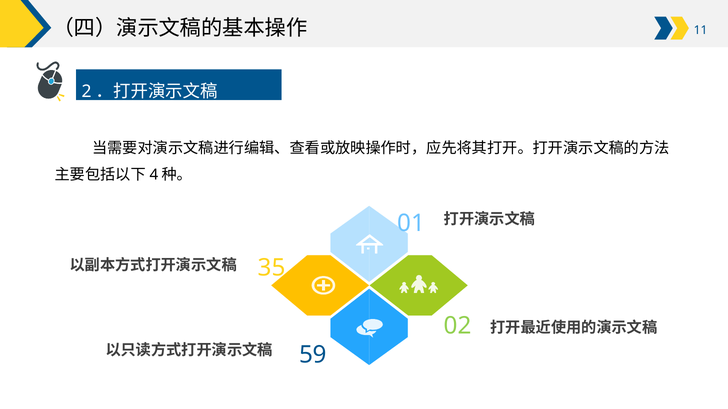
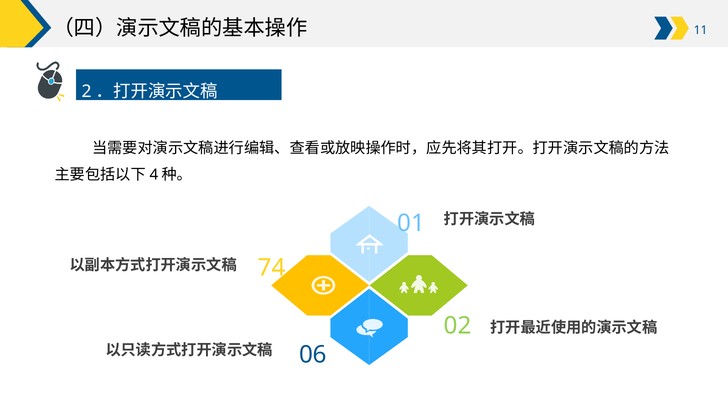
35: 35 -> 74
59: 59 -> 06
